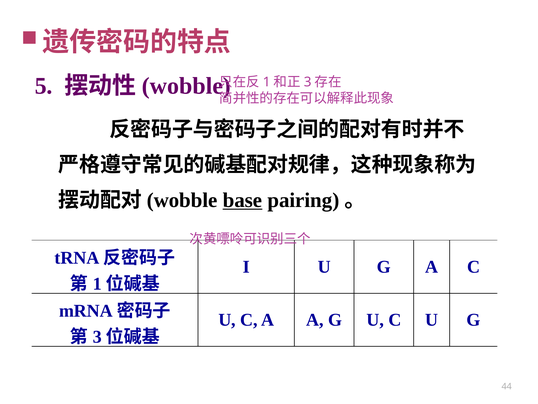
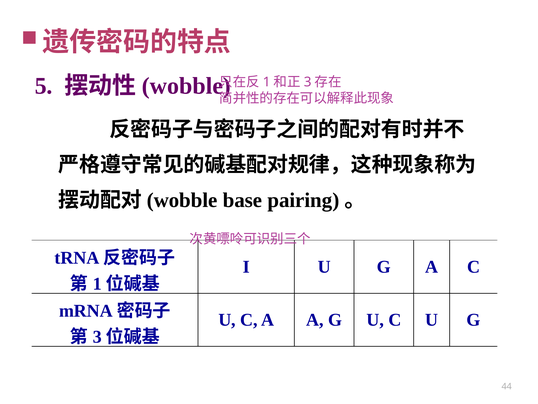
base underline: present -> none
